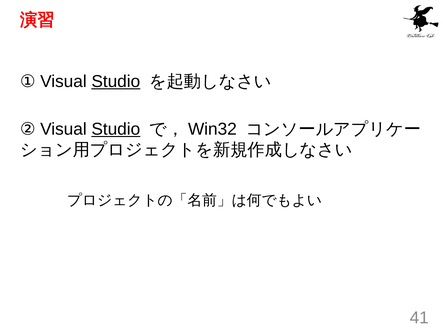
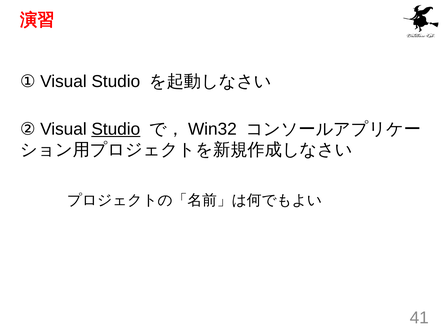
Studio at (116, 82) underline: present -> none
